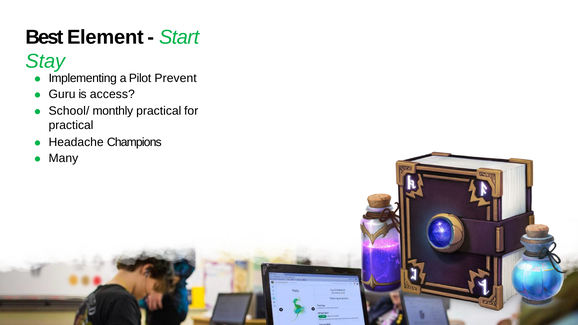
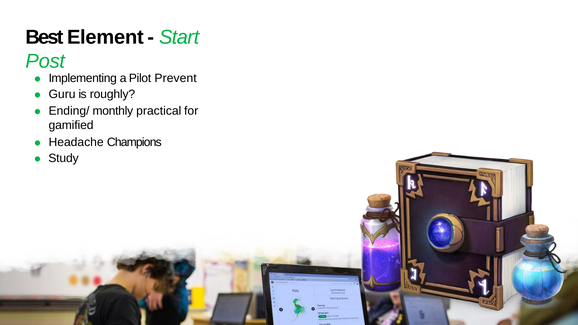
Stay: Stay -> Post
access: access -> roughly
School/: School/ -> Ending/
practical at (71, 125): practical -> gamified
Many: Many -> Study
